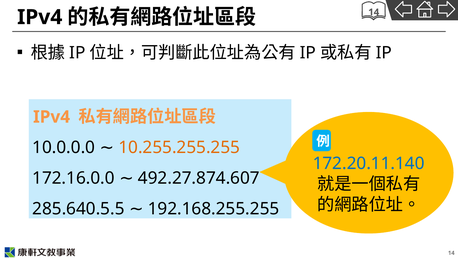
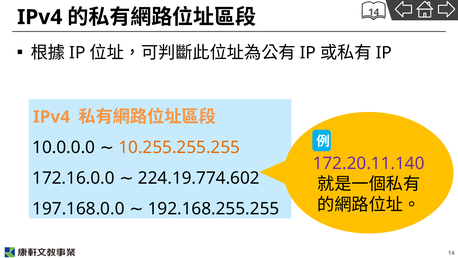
172.20.11.140 colour: blue -> purple
492.27.874.607: 492.27.874.607 -> 224.19.774.602
285.640.5.5: 285.640.5.5 -> 197.168.0.0
